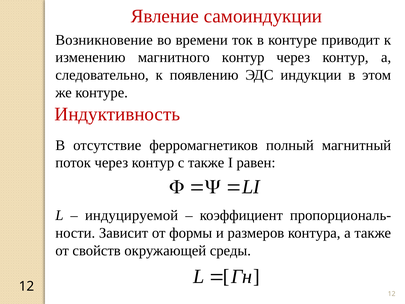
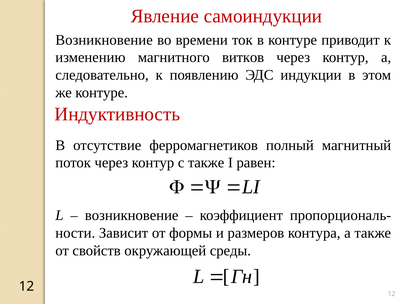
магнитного контур: контур -> витков
индуцируемой at (132, 215): индуцируемой -> возникновение
